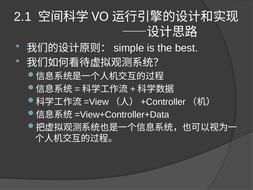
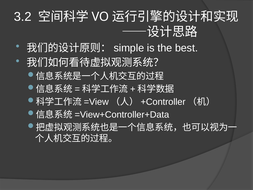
2.1: 2.1 -> 3.2
